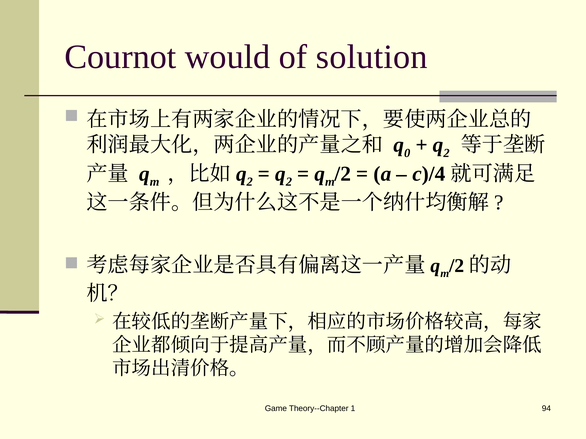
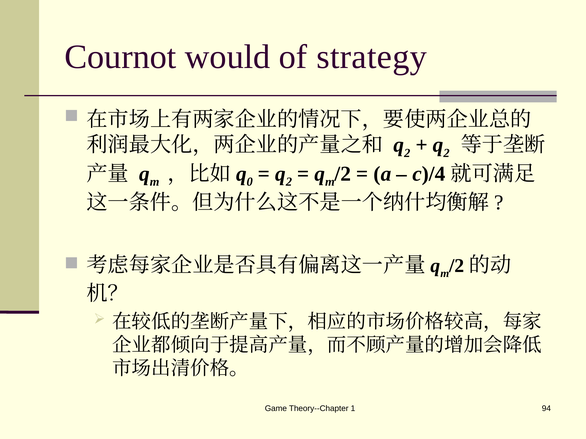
solution: solution -> strategy
0 at (407, 153): 0 -> 2
2 at (250, 182): 2 -> 0
